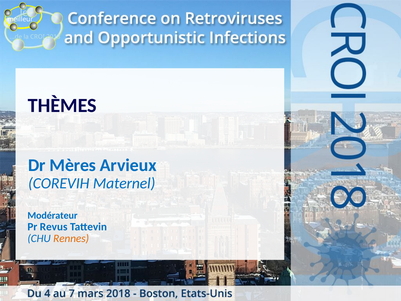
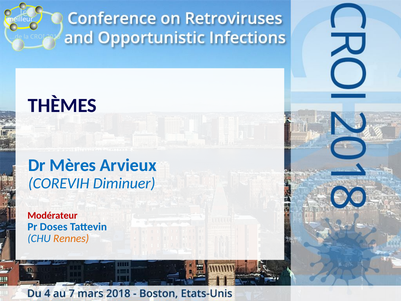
Maternel: Maternel -> Diminuer
Modérateur colour: blue -> red
Revus: Revus -> Doses
